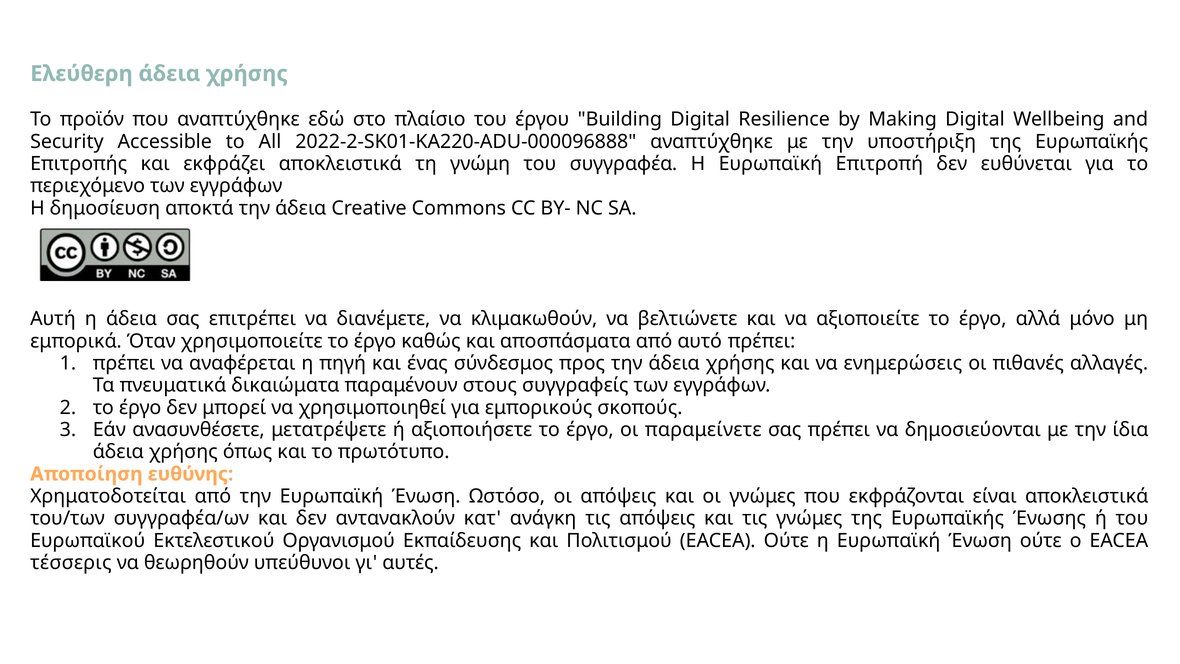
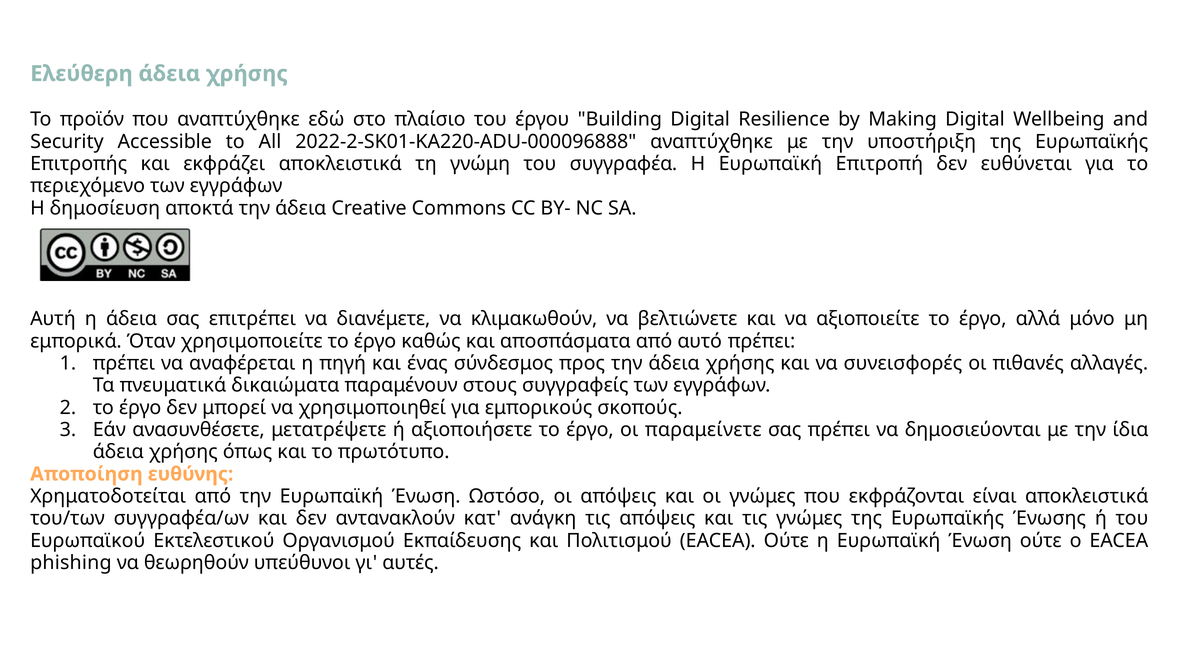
ενημερώσεις: ενημερώσεις -> συνεισφορές
τέσσερις: τέσσερις -> phishing
